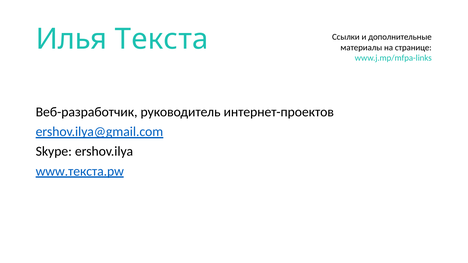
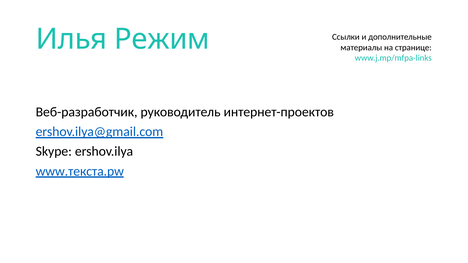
Текста: Текста -> Режим
